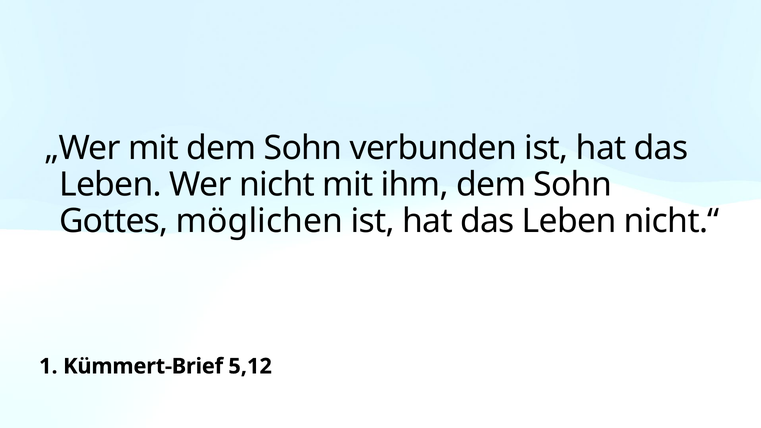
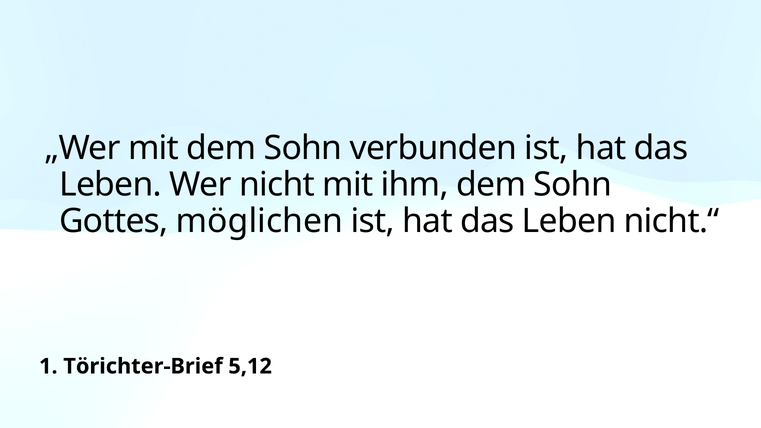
Kümmert-Brief: Kümmert-Brief -> Törichter-Brief
